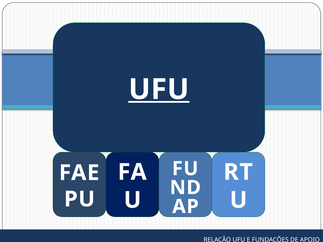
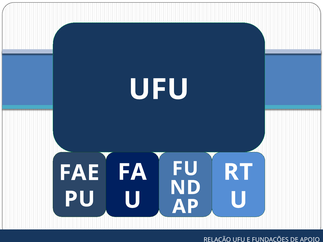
UFU at (159, 90) underline: present -> none
